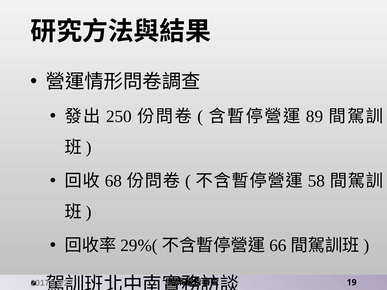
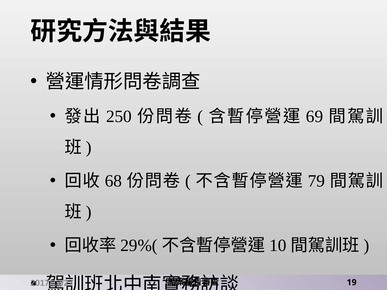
89: 89 -> 69
58: 58 -> 79
66: 66 -> 10
